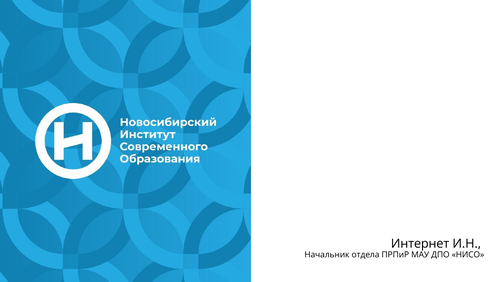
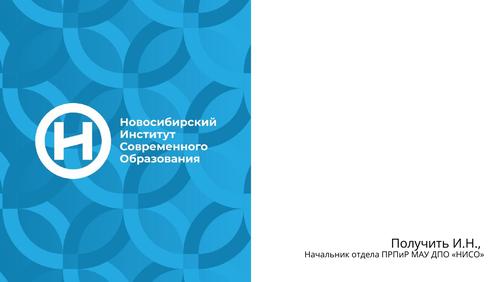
Интернет: Интернет -> Получить
